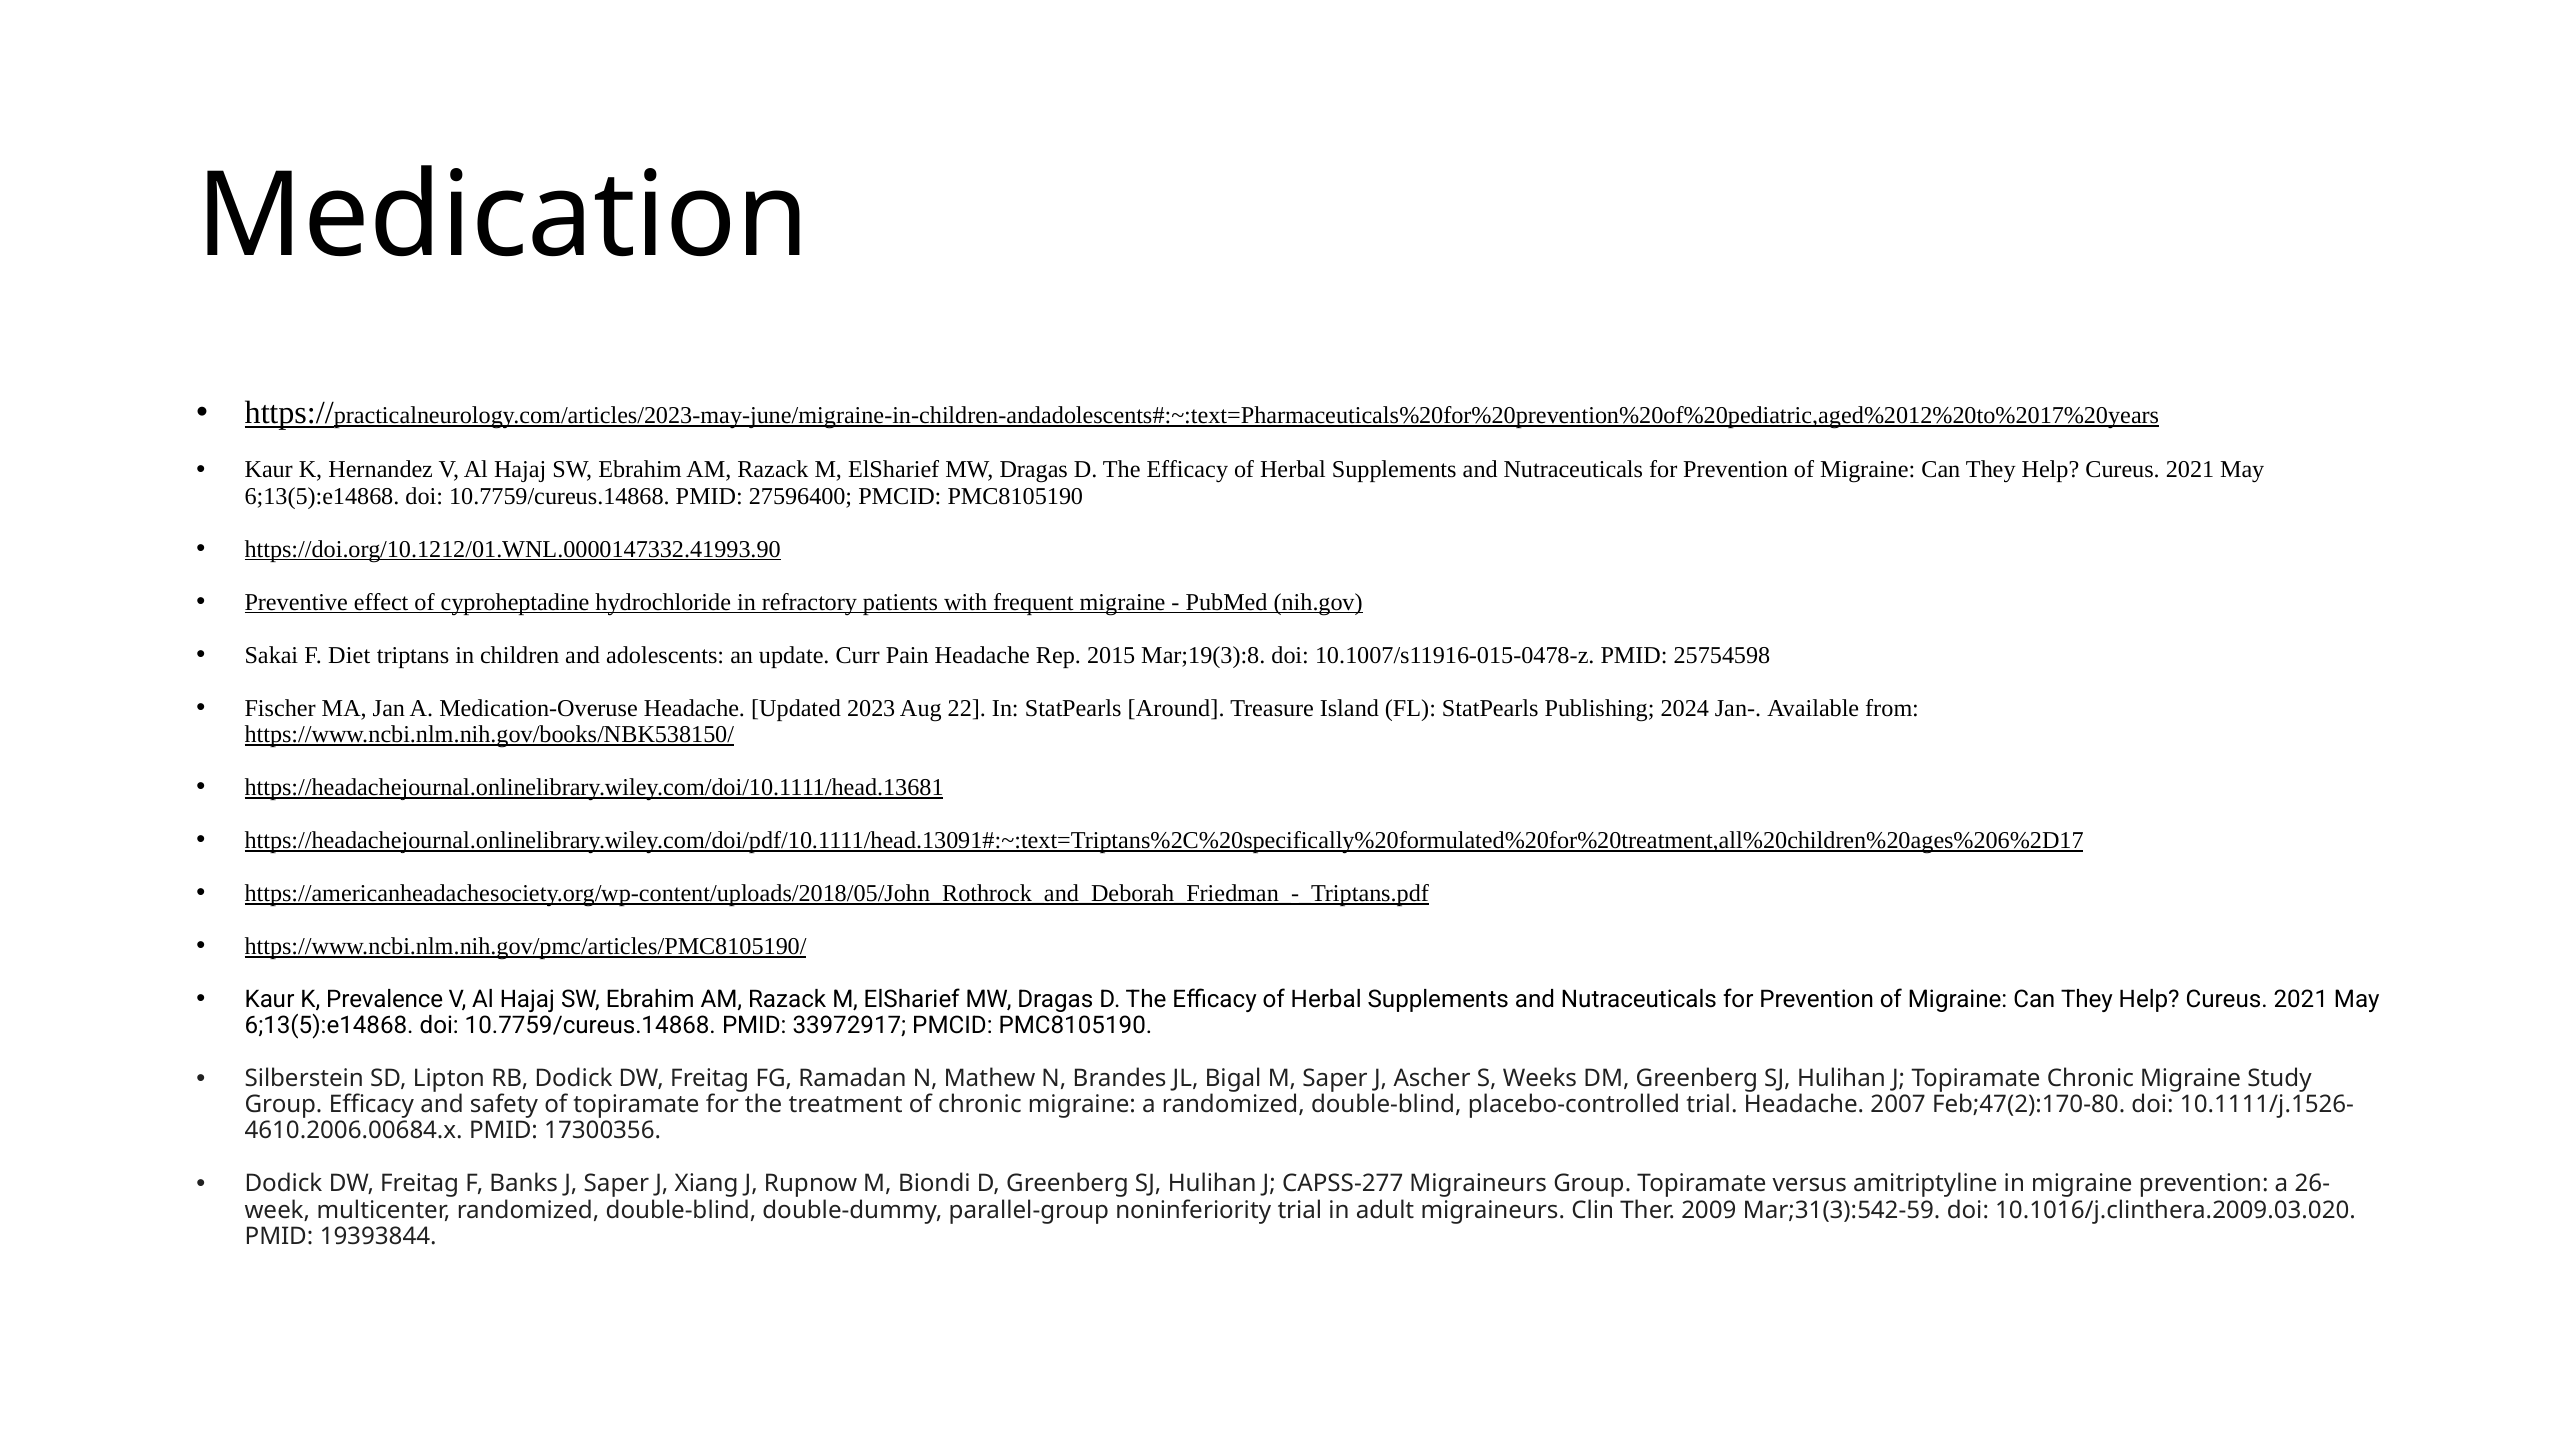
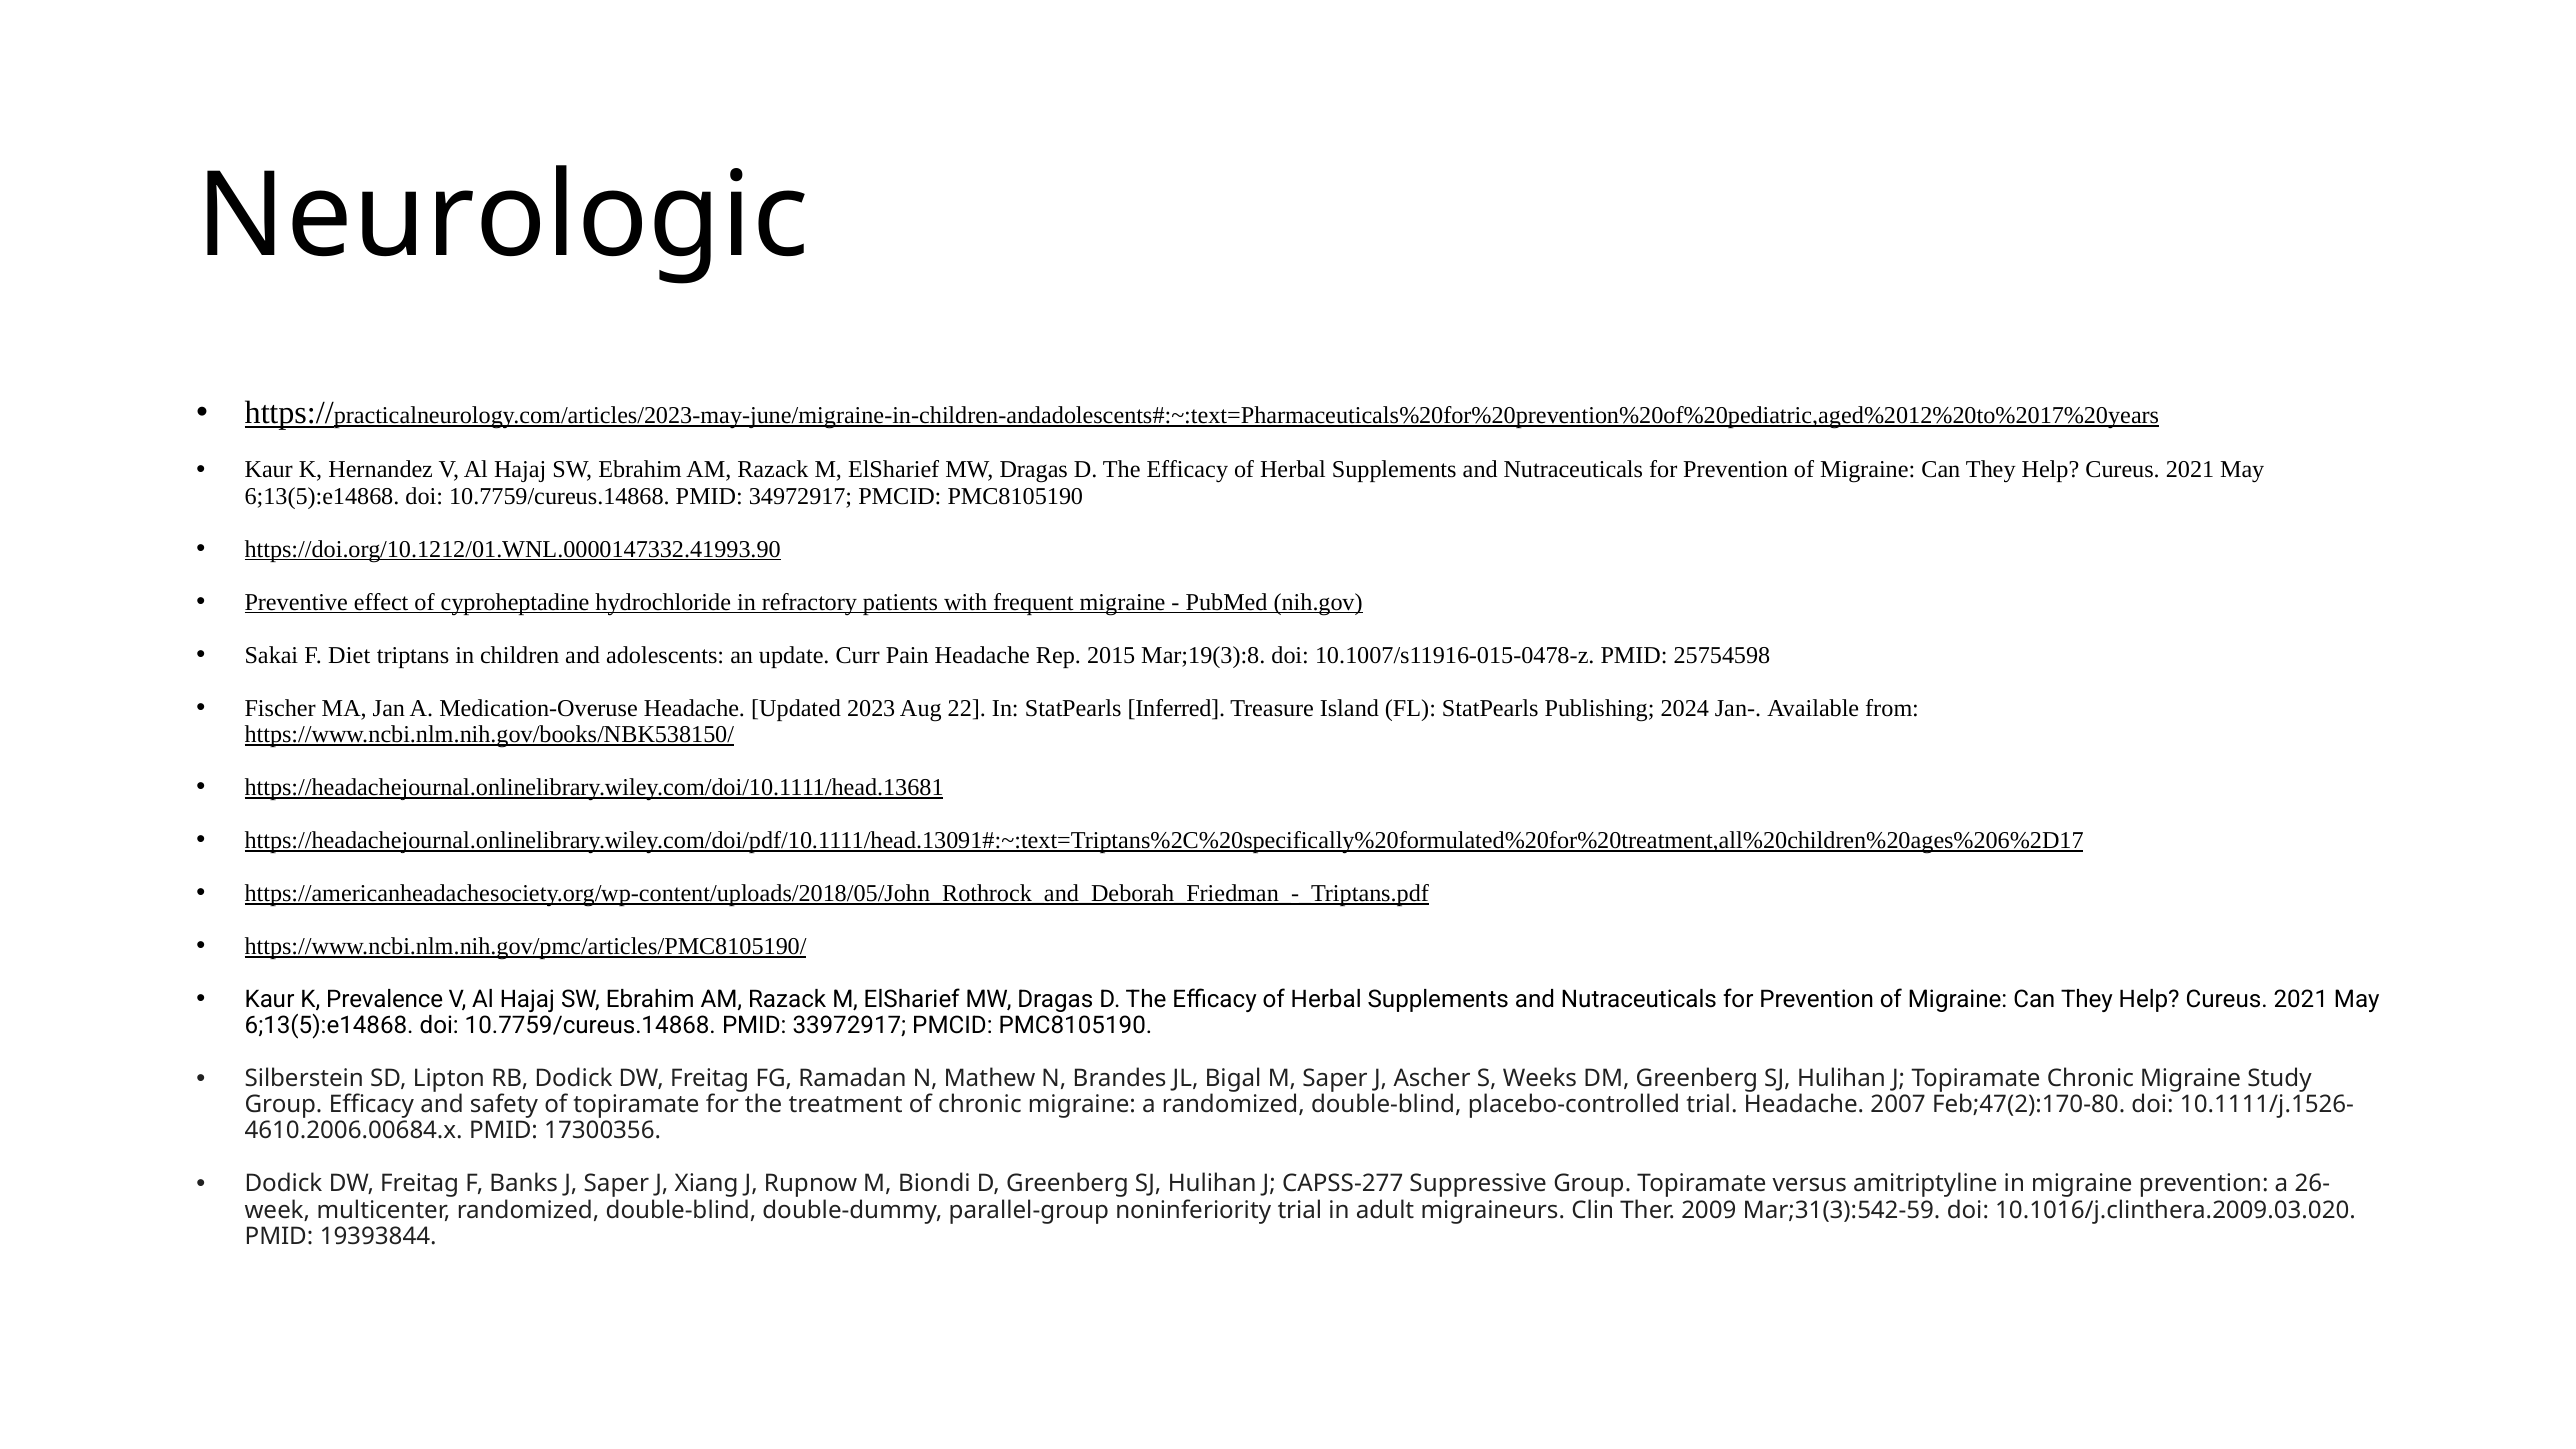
Medication: Medication -> Neurologic
27596400: 27596400 -> 34972917
Around: Around -> Inferred
CAPSS-277 Migraineurs: Migraineurs -> Suppressive
